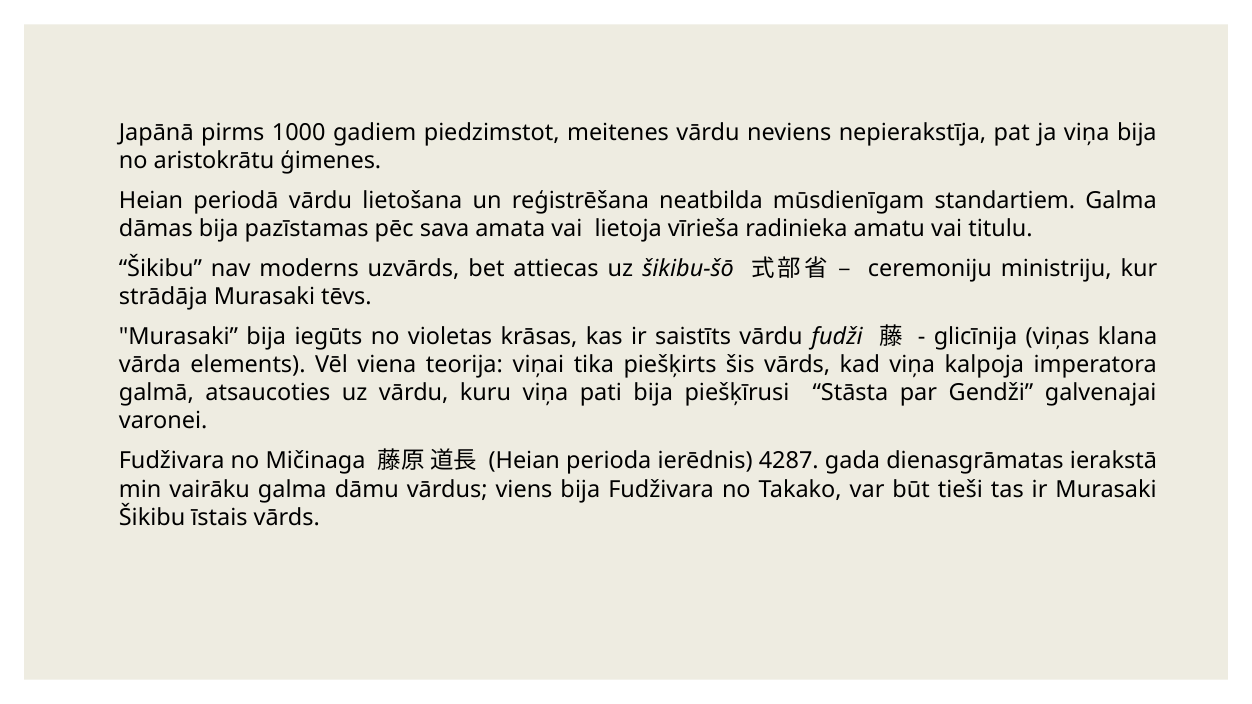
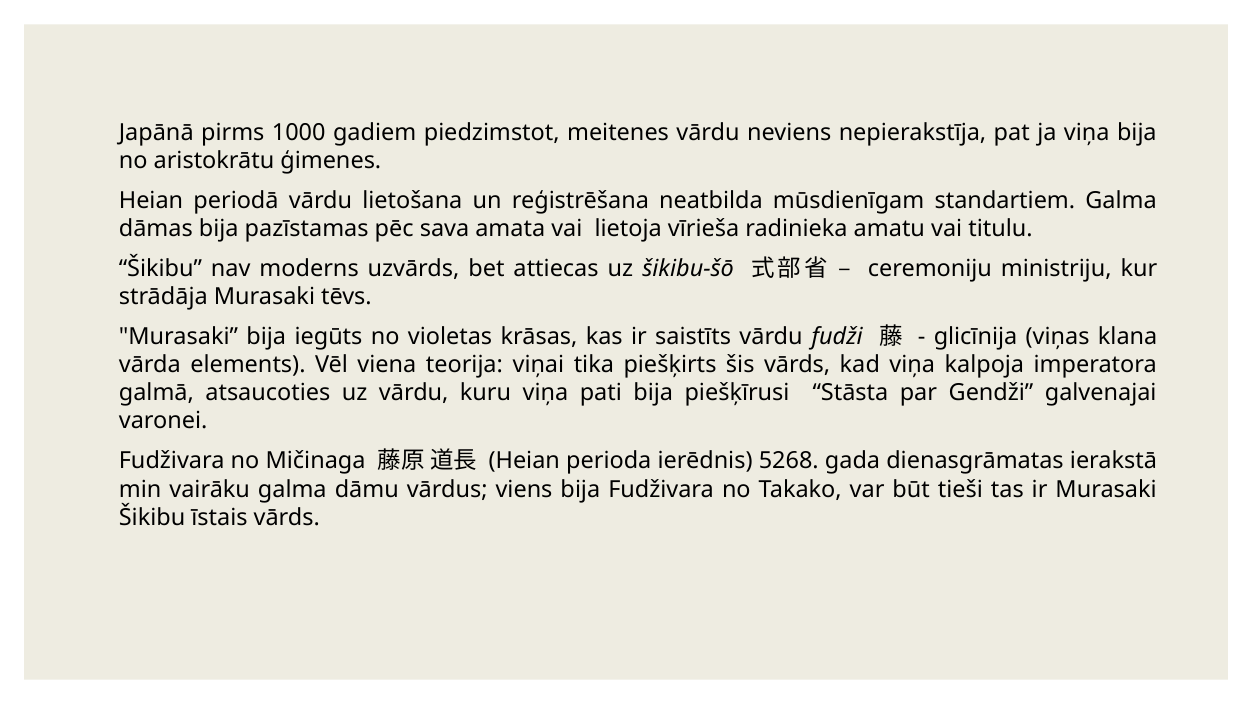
4287: 4287 -> 5268
